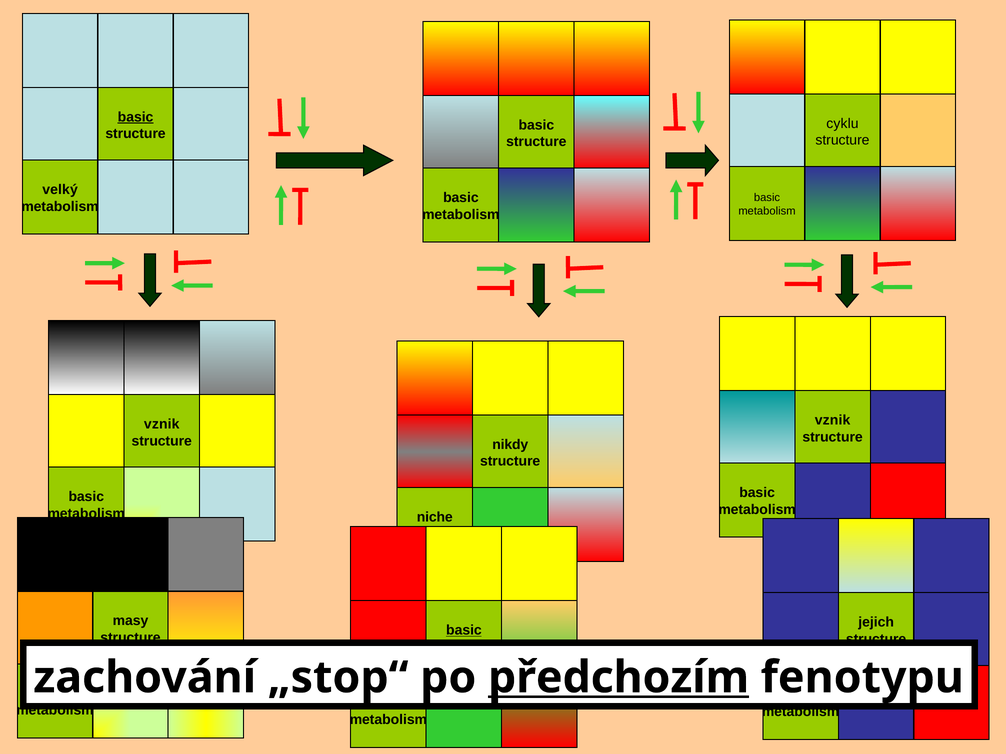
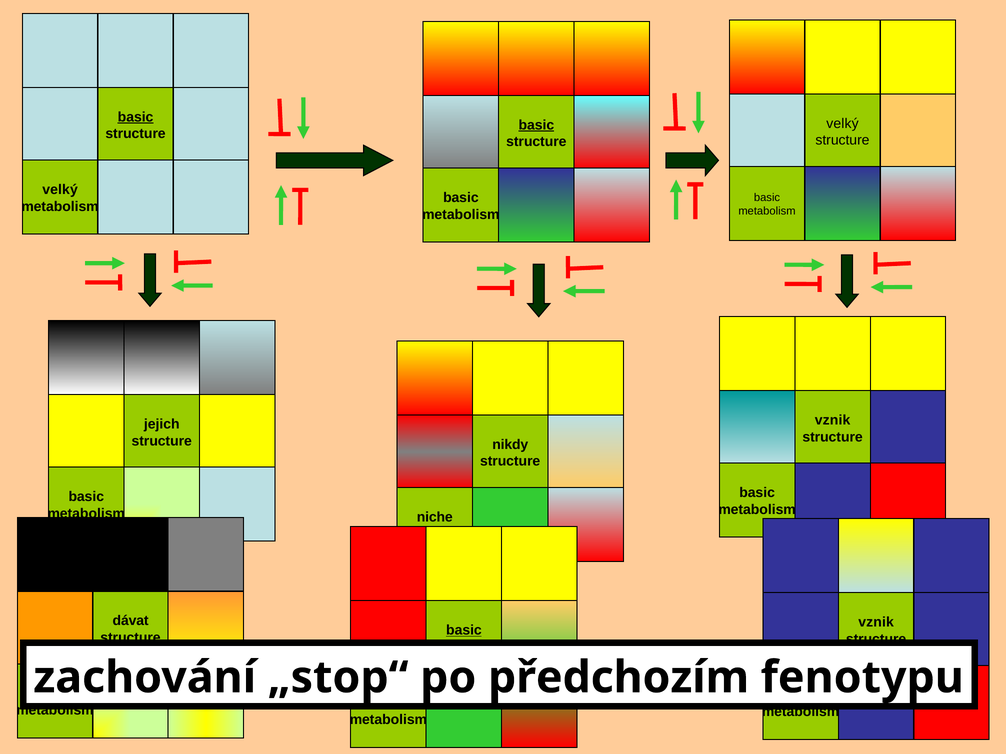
cyklu at (842, 124): cyklu -> velký
basic at (536, 125) underline: none -> present
vznik at (162, 424): vznik -> jejich
masy: masy -> dávat
jejich at (876, 623): jejich -> vznik
předchozím underline: present -> none
